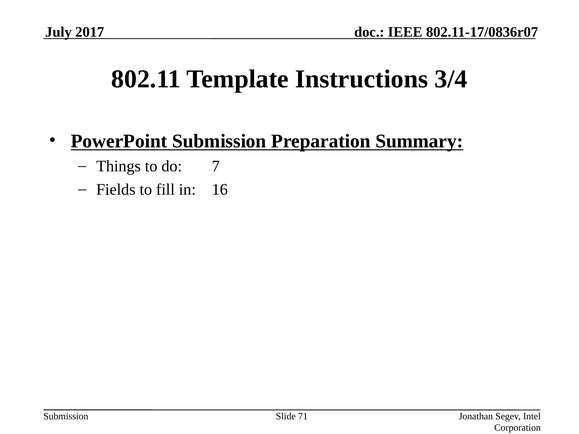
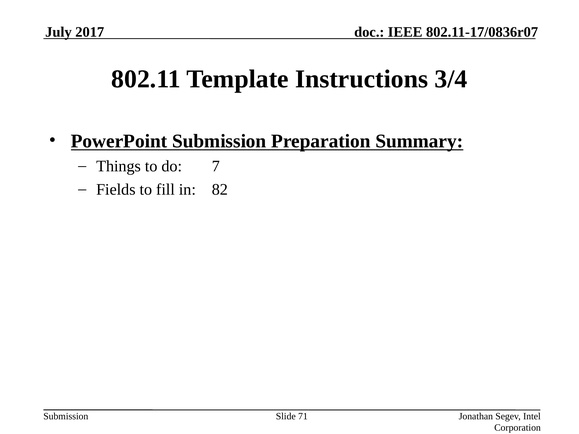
16: 16 -> 82
